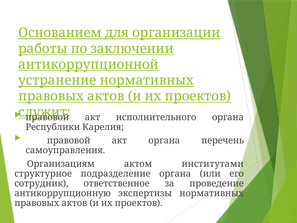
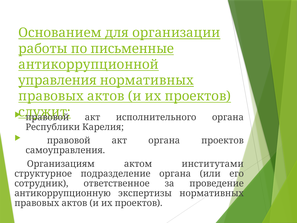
заключении: заключении -> письменные
устранение: устранение -> управления
органа перечень: перечень -> проектов
